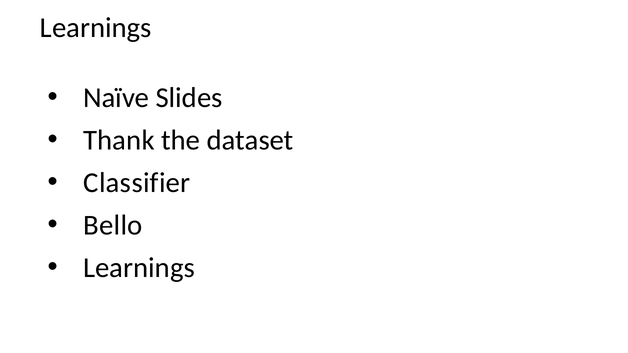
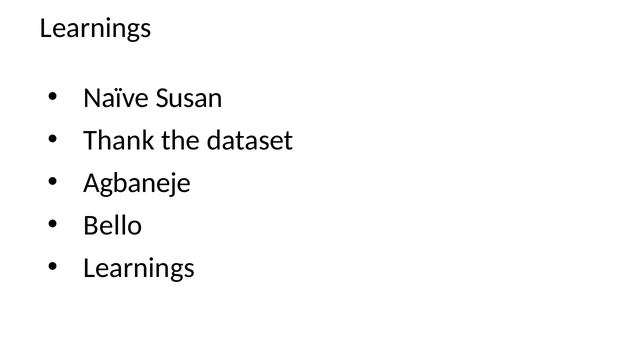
Slides: Slides -> Susan
Classifier: Classifier -> Agbaneje
